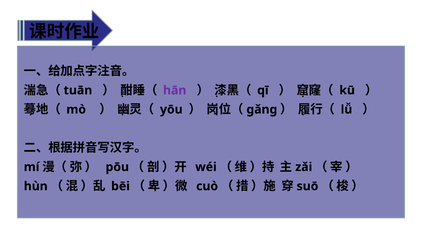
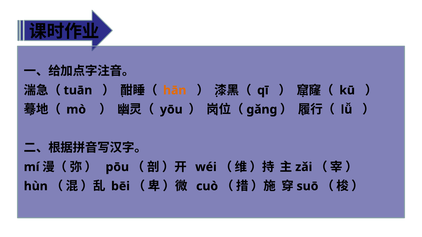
hān colour: purple -> orange
